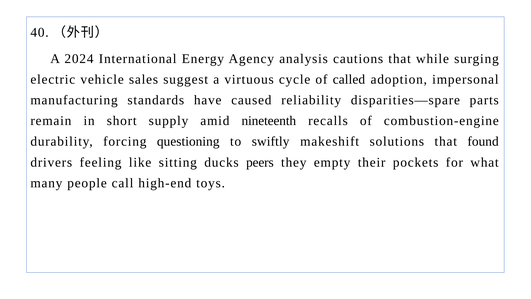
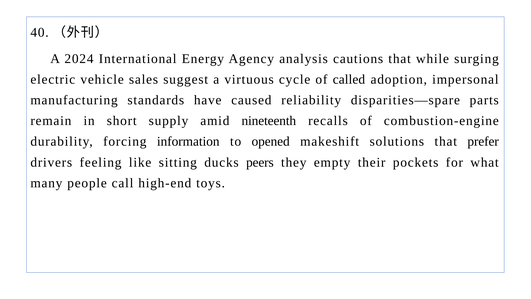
questioning: questioning -> information
swiftly: swiftly -> opened
found: found -> prefer
